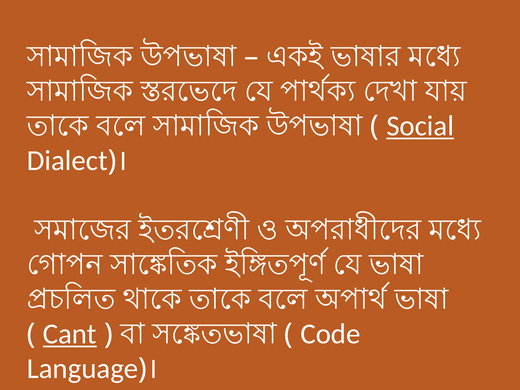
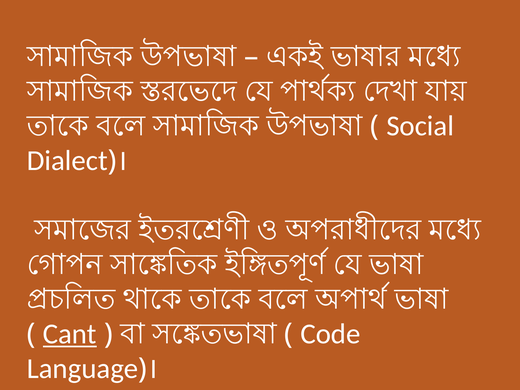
Social underline: present -> none
